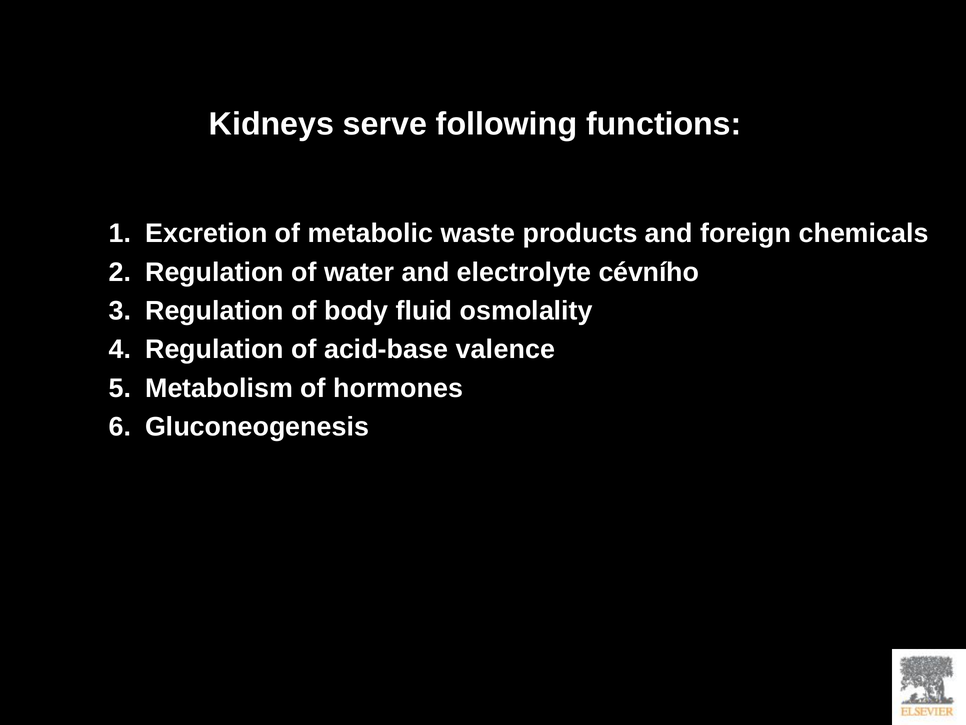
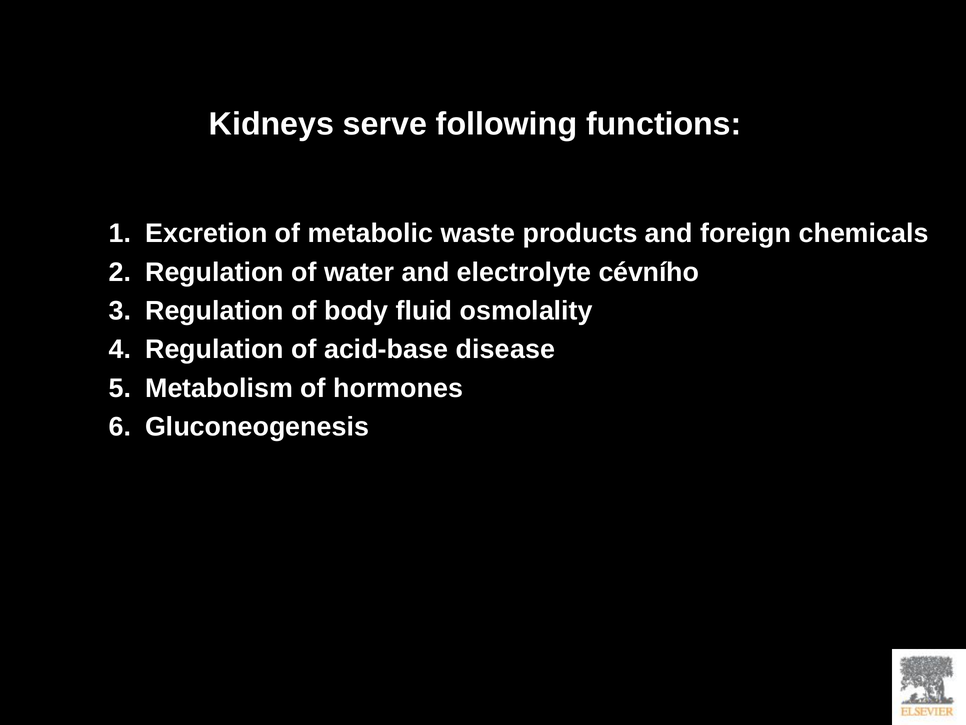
valence: valence -> disease
